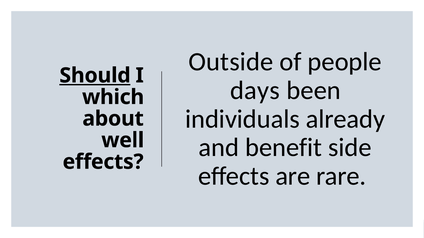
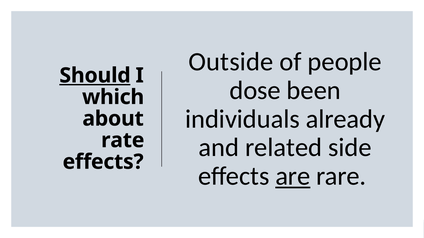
days: days -> dose
well: well -> rate
benefit: benefit -> related
are underline: none -> present
